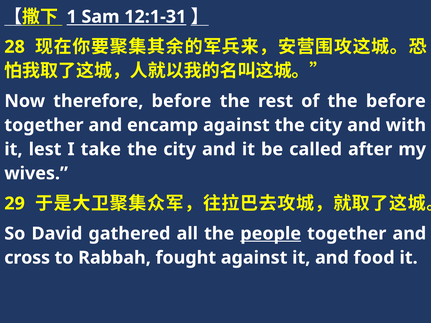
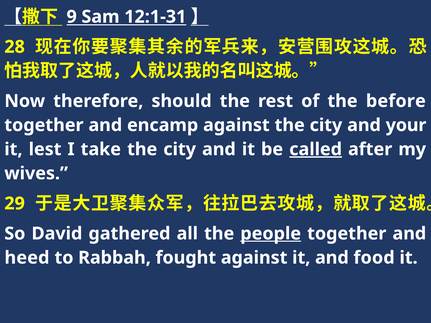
1: 1 -> 9
therefore before: before -> should
with: with -> your
called underline: none -> present
cross: cross -> heed
